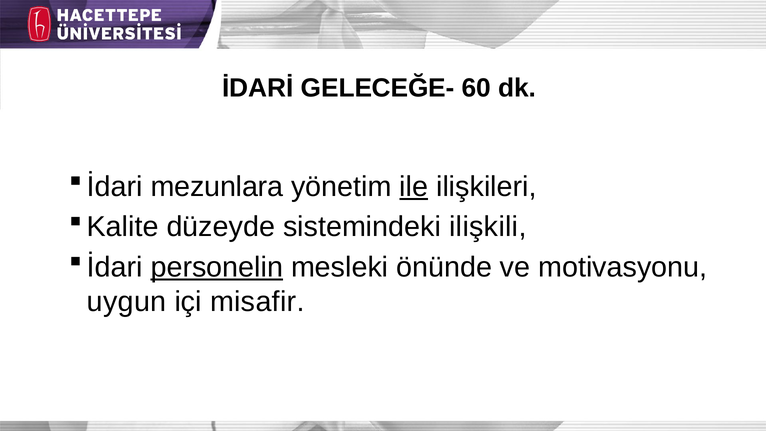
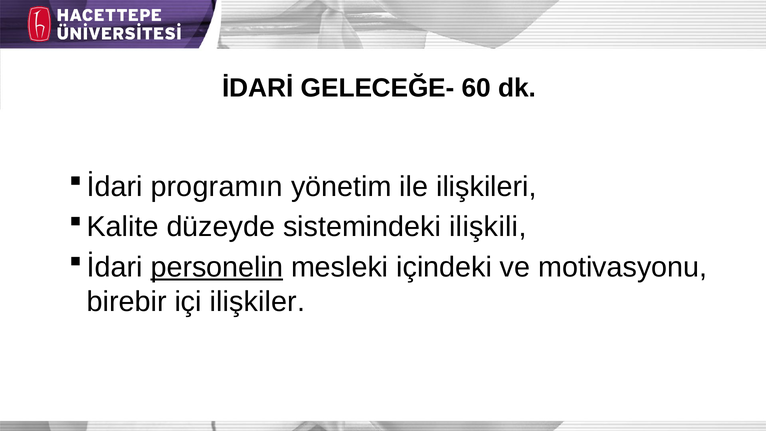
mezunlara: mezunlara -> programın
ile underline: present -> none
önünde: önünde -> içindeki
uygun: uygun -> birebir
misafir: misafir -> ilişkiler
